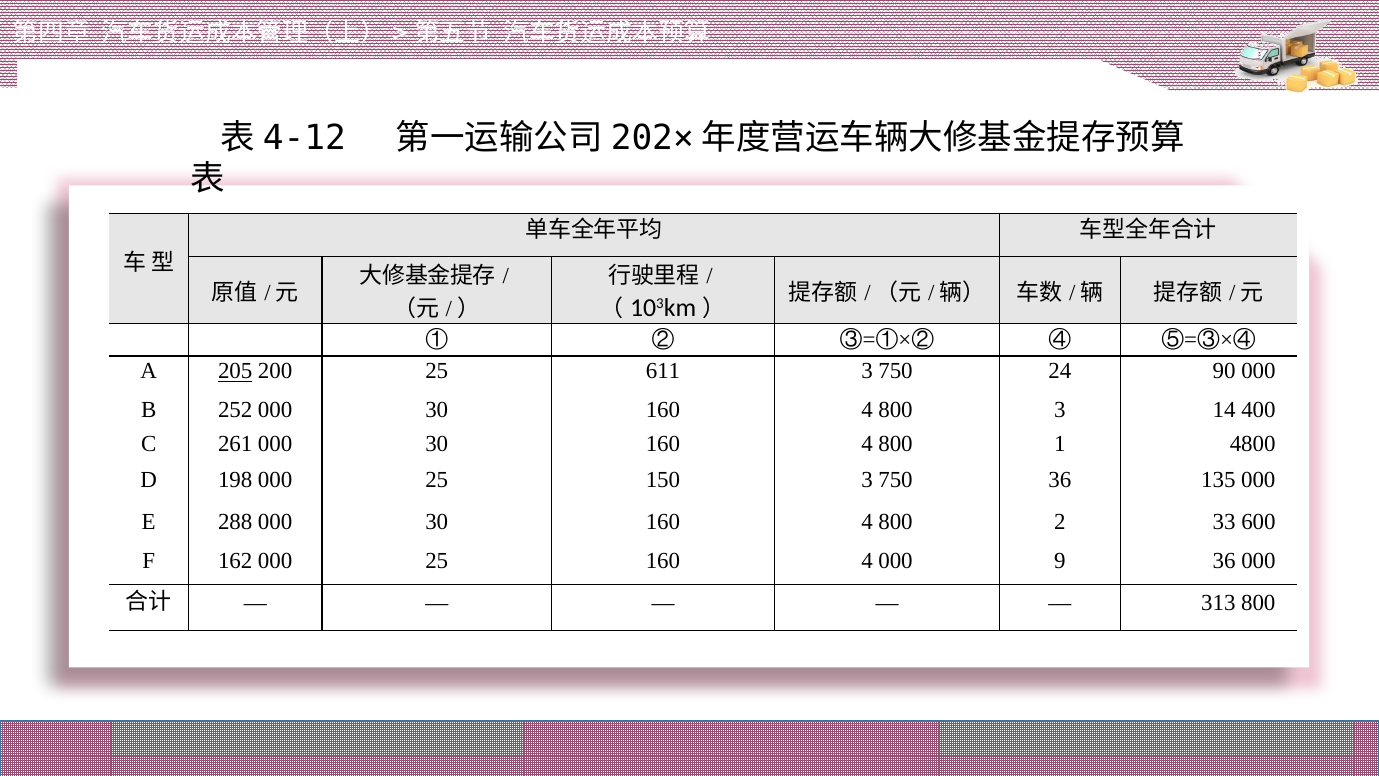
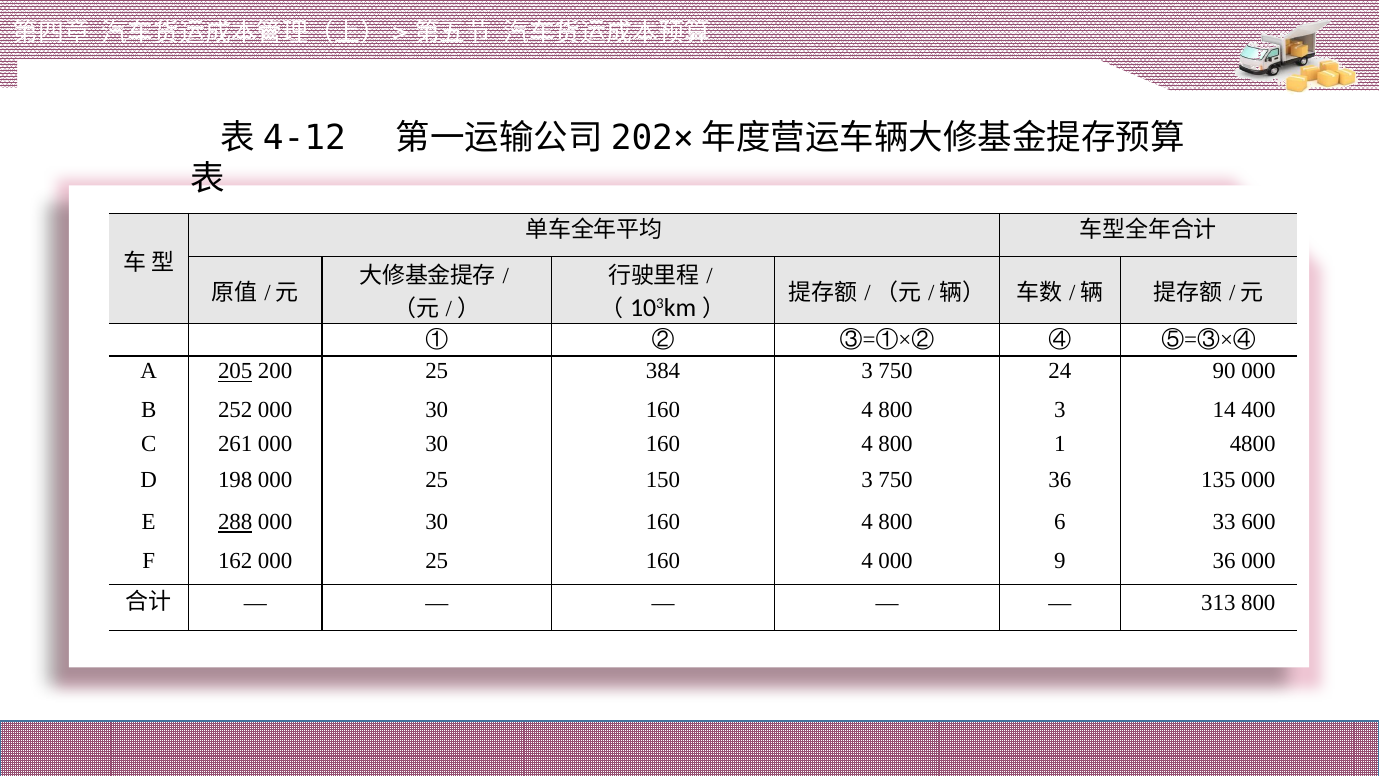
611: 611 -> 384
288 underline: none -> present
2: 2 -> 6
